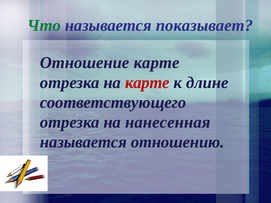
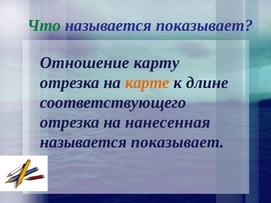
Отношение карте: карте -> карту
карте at (147, 83) colour: red -> orange
отношению at (178, 142): отношению -> показывает
